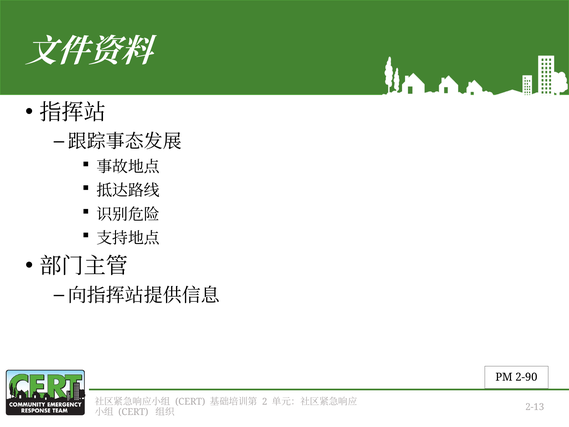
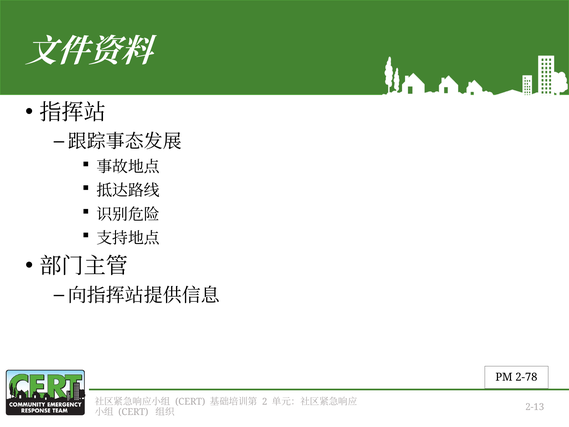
2-90: 2-90 -> 2-78
